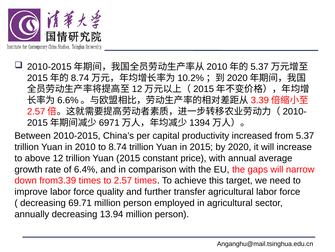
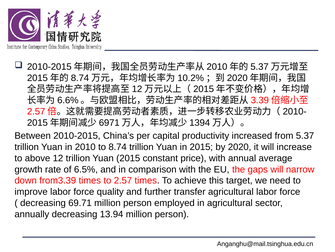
6.4%: 6.4% -> 6.5%
